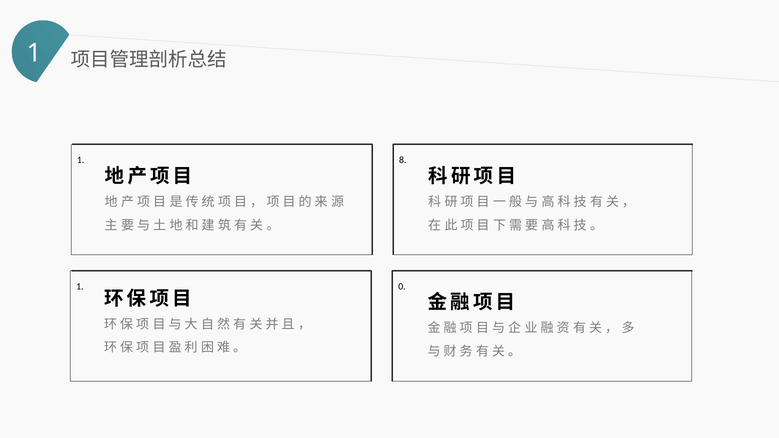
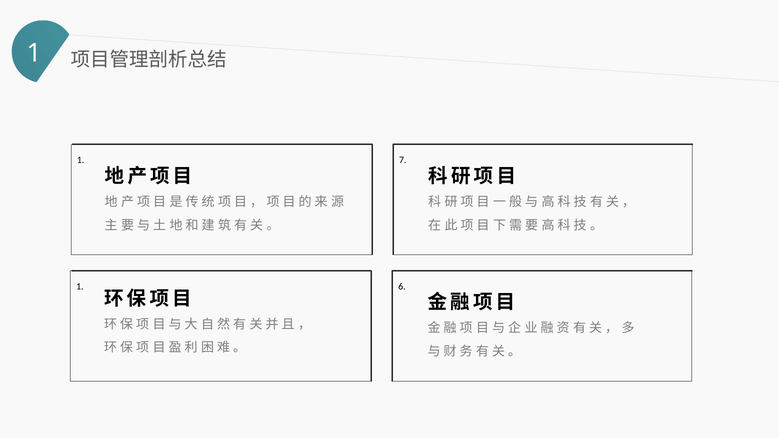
8: 8 -> 7
0: 0 -> 6
